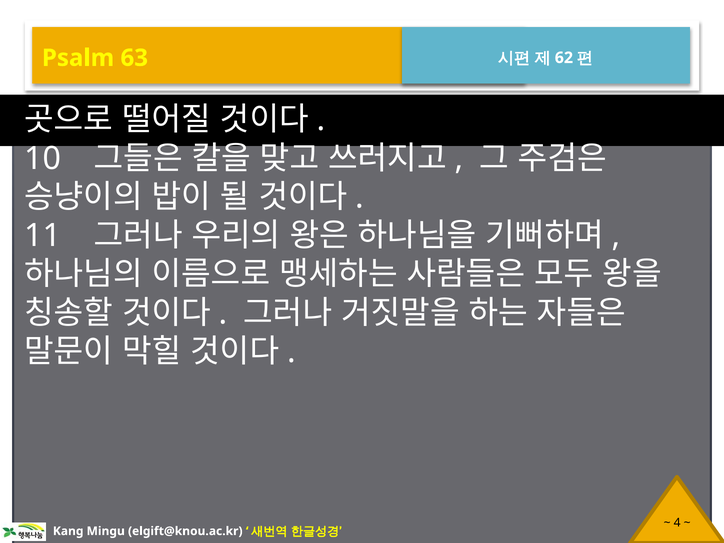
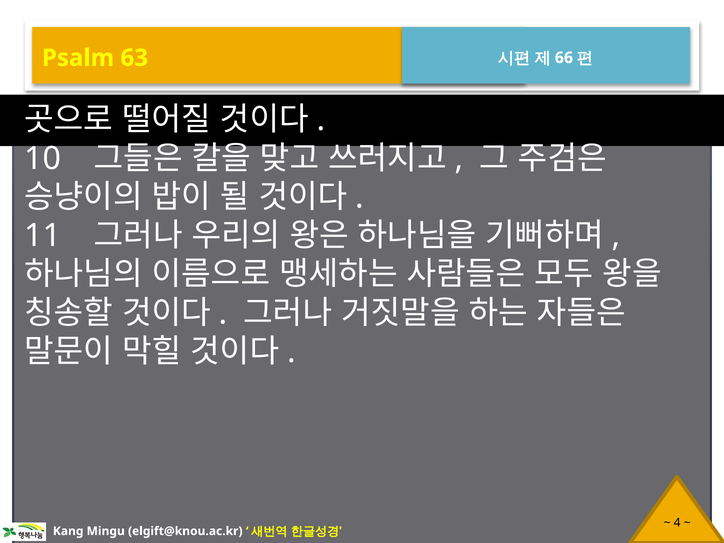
62: 62 -> 66
